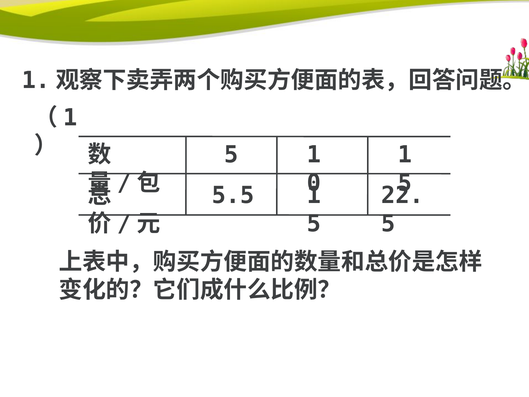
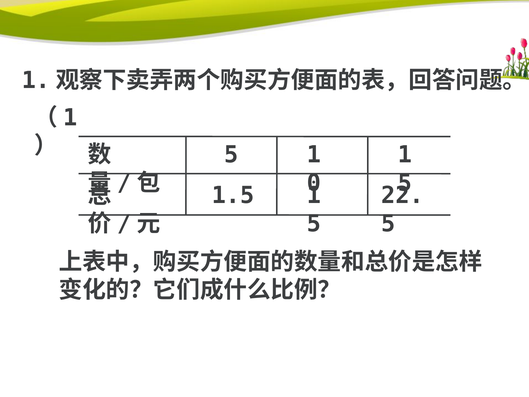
5.5: 5.5 -> 1.5
